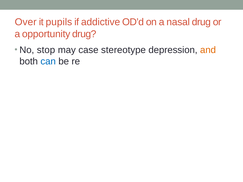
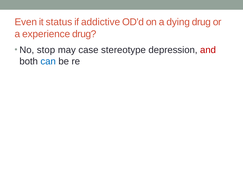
Over: Over -> Even
pupils: pupils -> status
nasal: nasal -> dying
opportunity: opportunity -> experience
and colour: orange -> red
